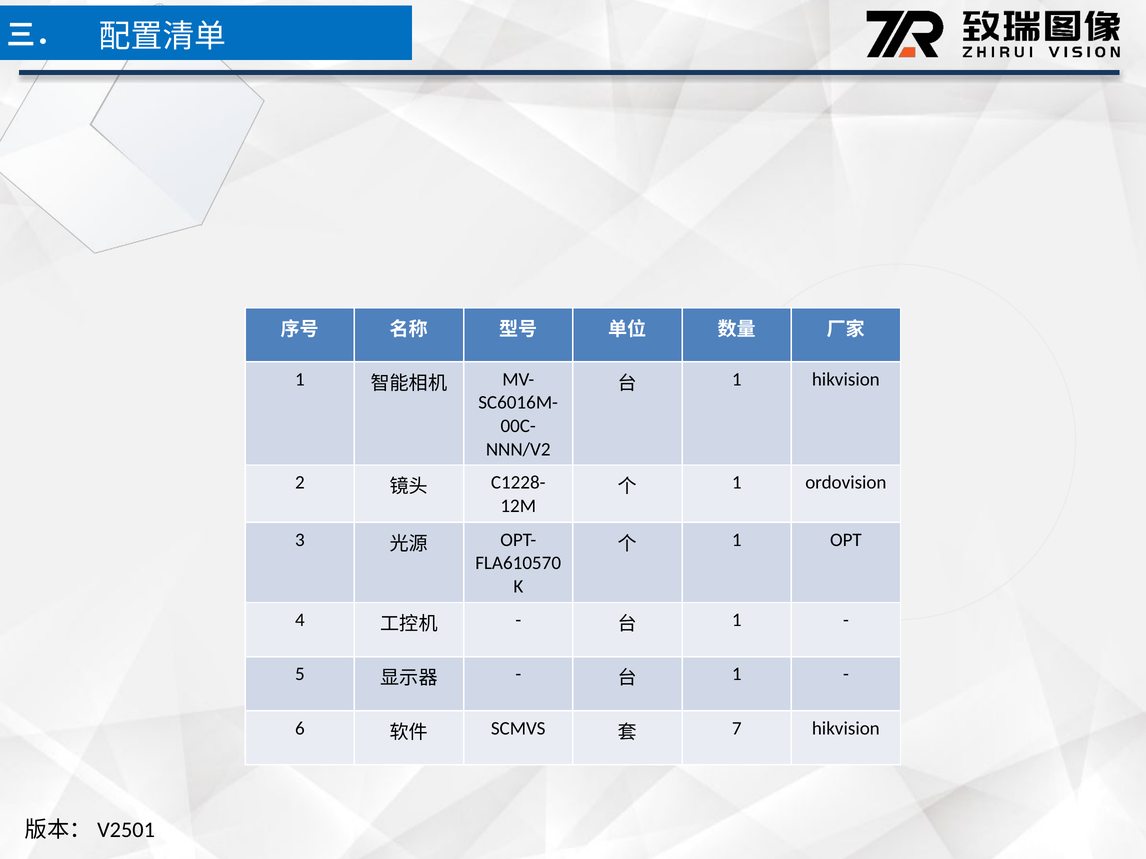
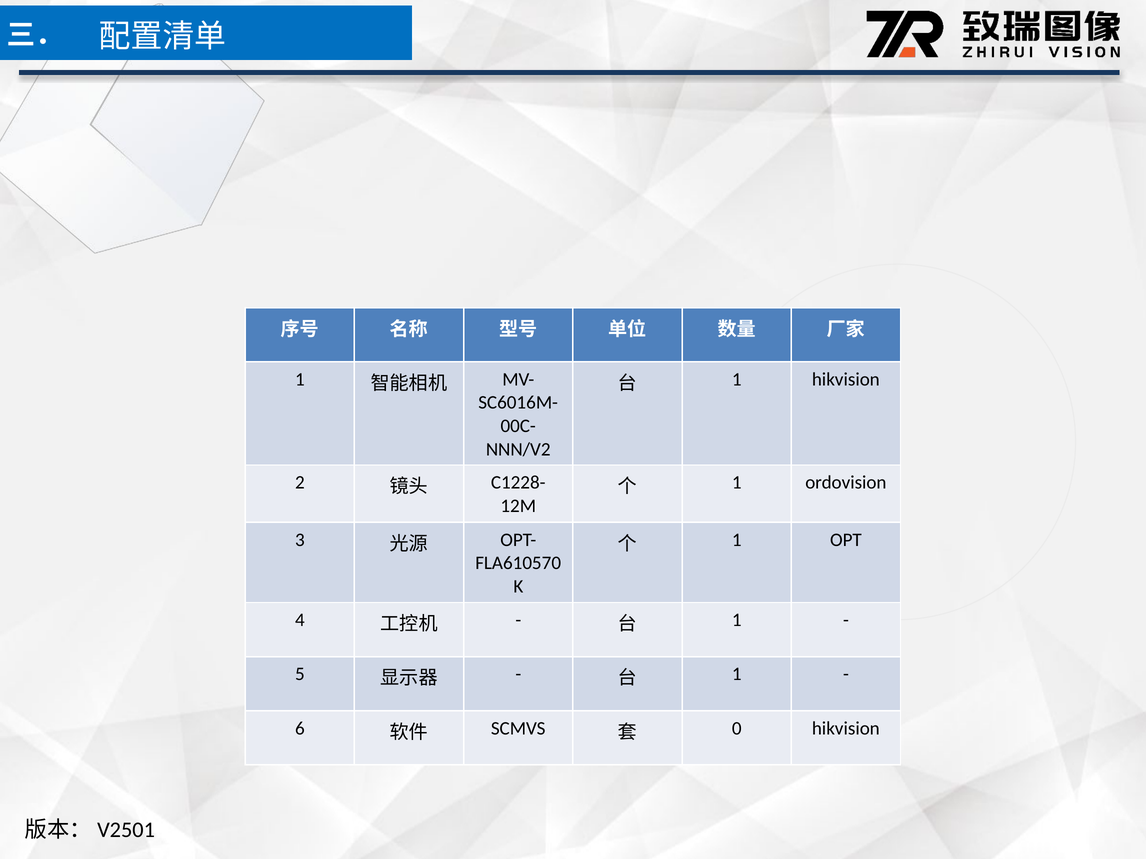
7: 7 -> 0
